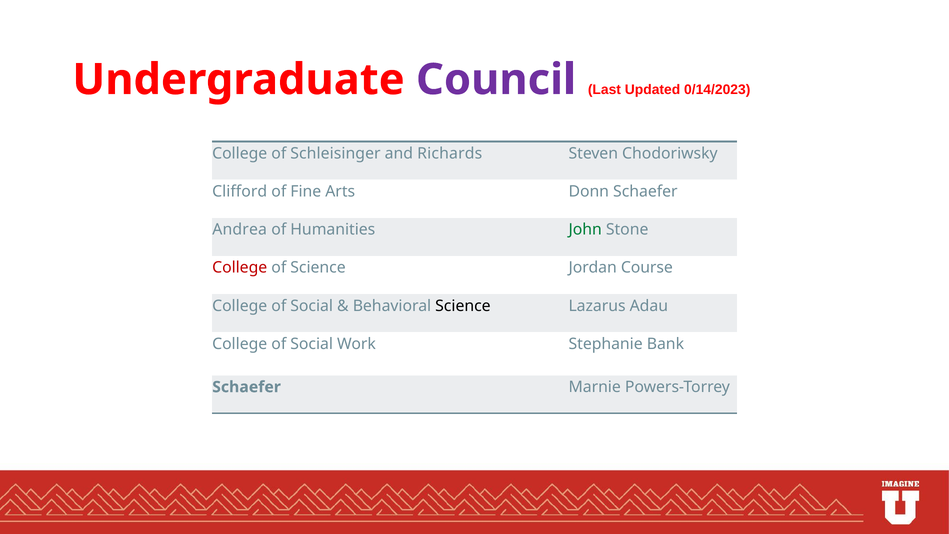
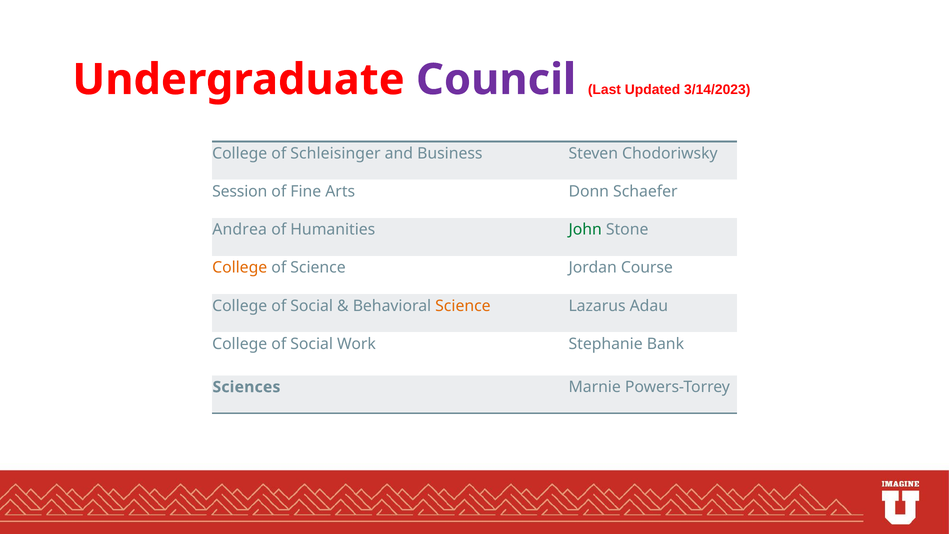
0/14/2023: 0/14/2023 -> 3/14/2023
Richards: Richards -> Business
Clifford: Clifford -> Session
College at (240, 268) colour: red -> orange
Science at (463, 306) colour: black -> orange
Schaefer at (247, 387): Schaefer -> Sciences
